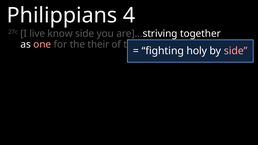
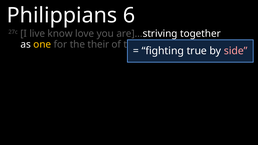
4: 4 -> 6
know side: side -> love
one colour: pink -> yellow
holy: holy -> true
